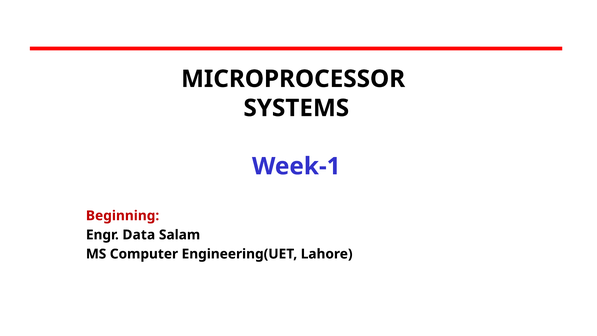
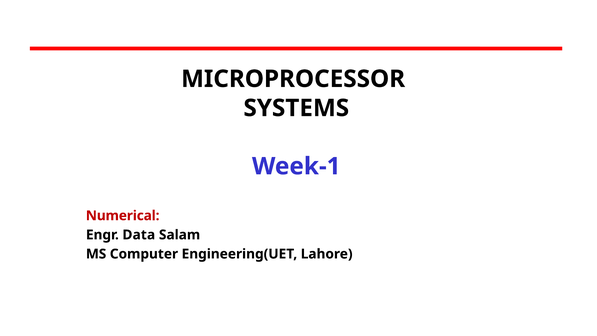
Beginning: Beginning -> Numerical
